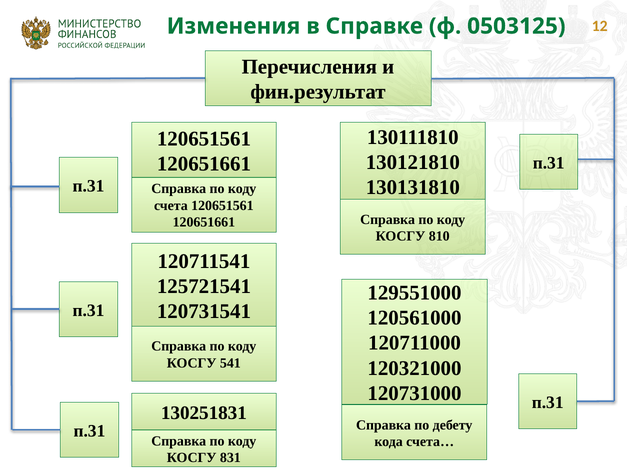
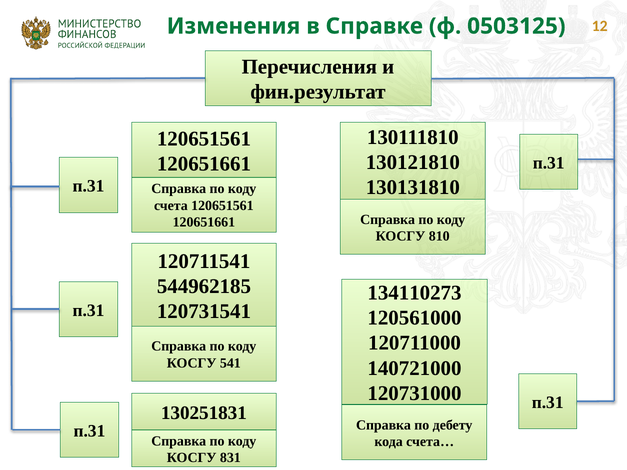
125721541: 125721541 -> 544962185
129551000: 129551000 -> 134110273
120321000: 120321000 -> 140721000
